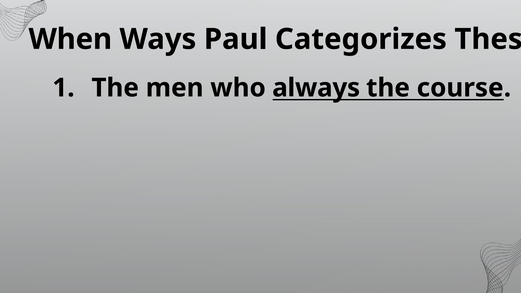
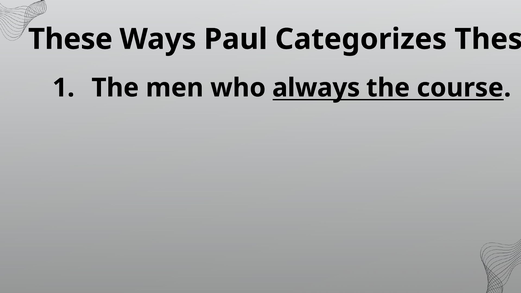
When at (70, 39): When -> These
